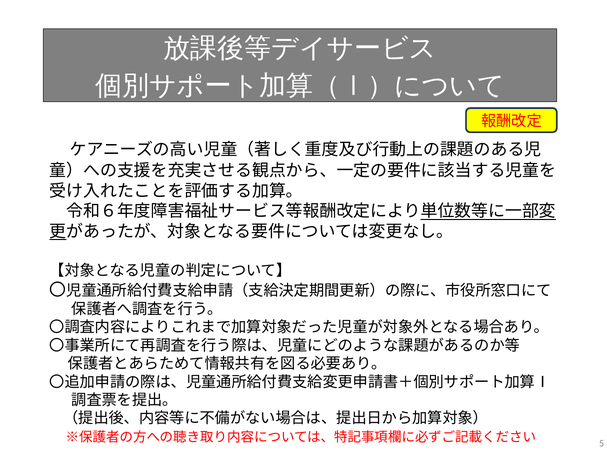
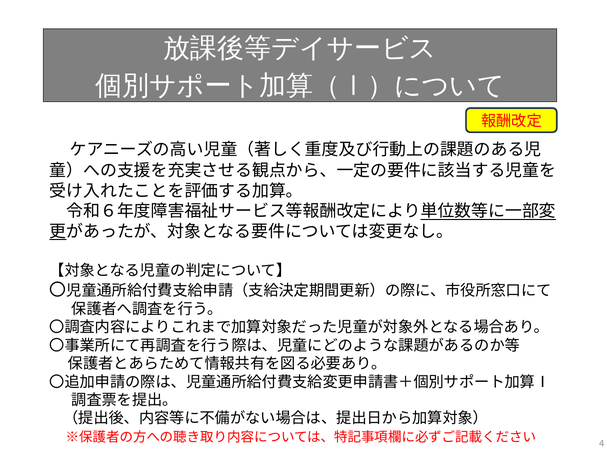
5: 5 -> 4
